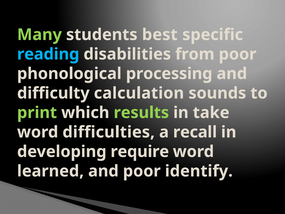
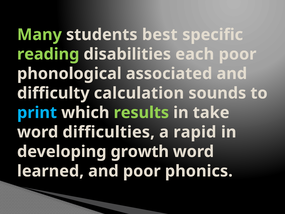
reading colour: light blue -> light green
from: from -> each
processing: processing -> associated
print colour: light green -> light blue
recall: recall -> rapid
require: require -> growth
identify: identify -> phonics
